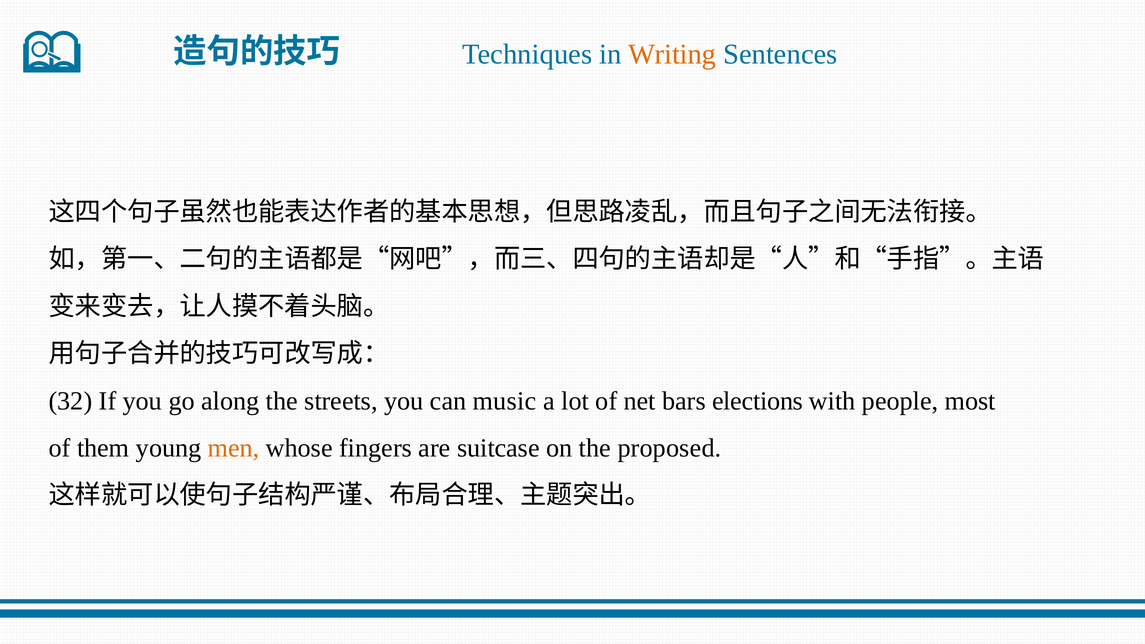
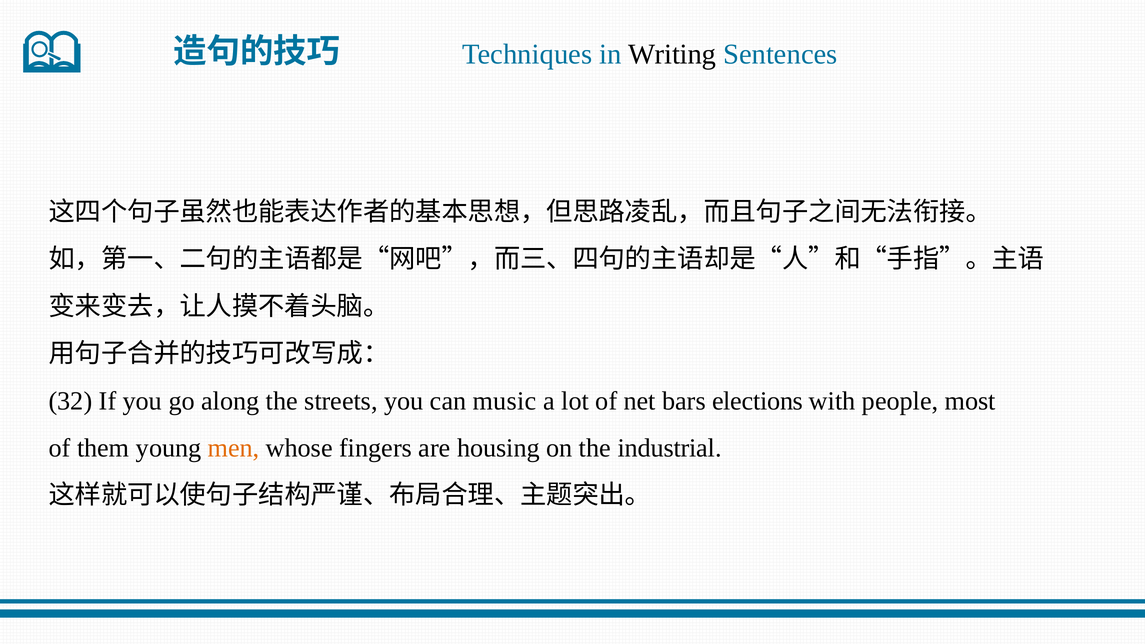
Writing colour: orange -> black
suitcase: suitcase -> housing
proposed: proposed -> industrial
